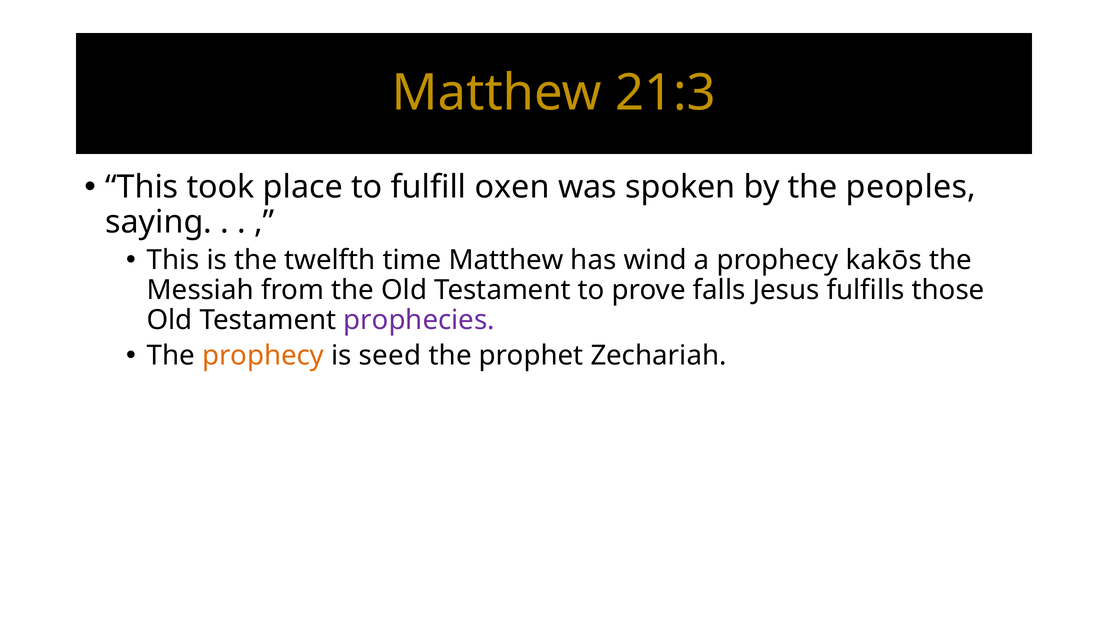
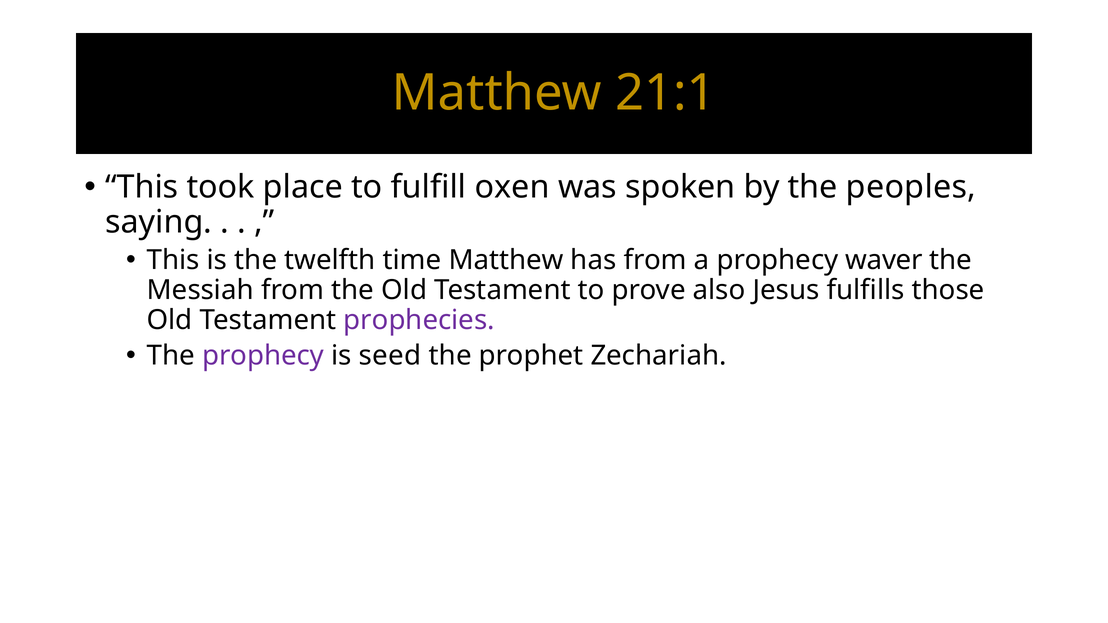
21:3: 21:3 -> 21:1
has wind: wind -> from
kakōs: kakōs -> waver
falls: falls -> also
prophecy at (263, 356) colour: orange -> purple
